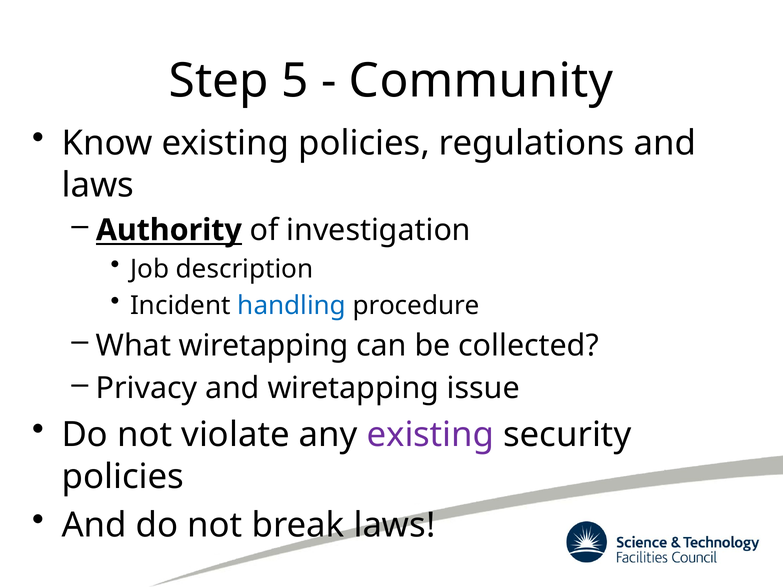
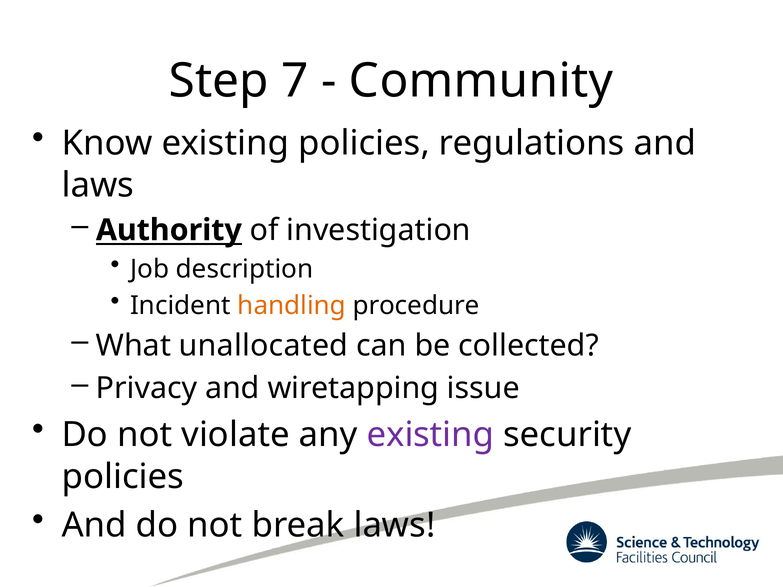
5: 5 -> 7
handling colour: blue -> orange
What wiretapping: wiretapping -> unallocated
